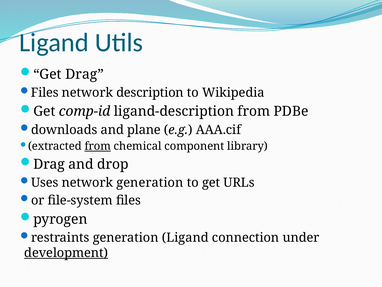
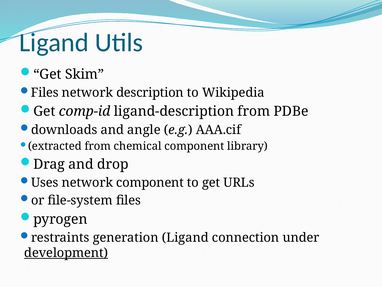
Get Drag: Drag -> Skim
plane: plane -> angle
from at (98, 146) underline: present -> none
network generation: generation -> component
